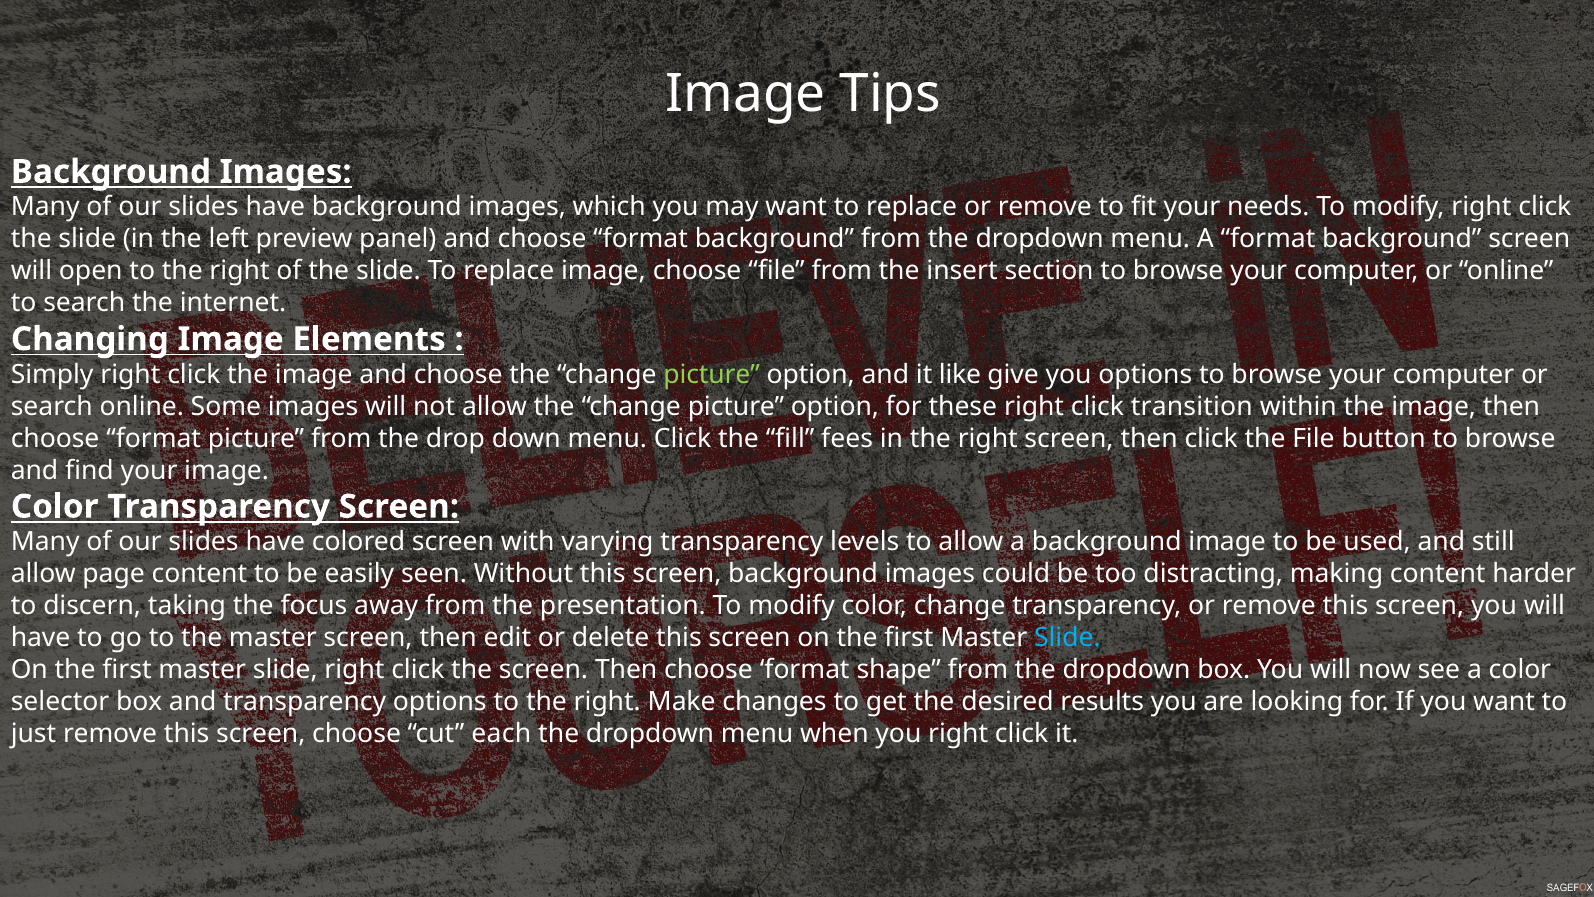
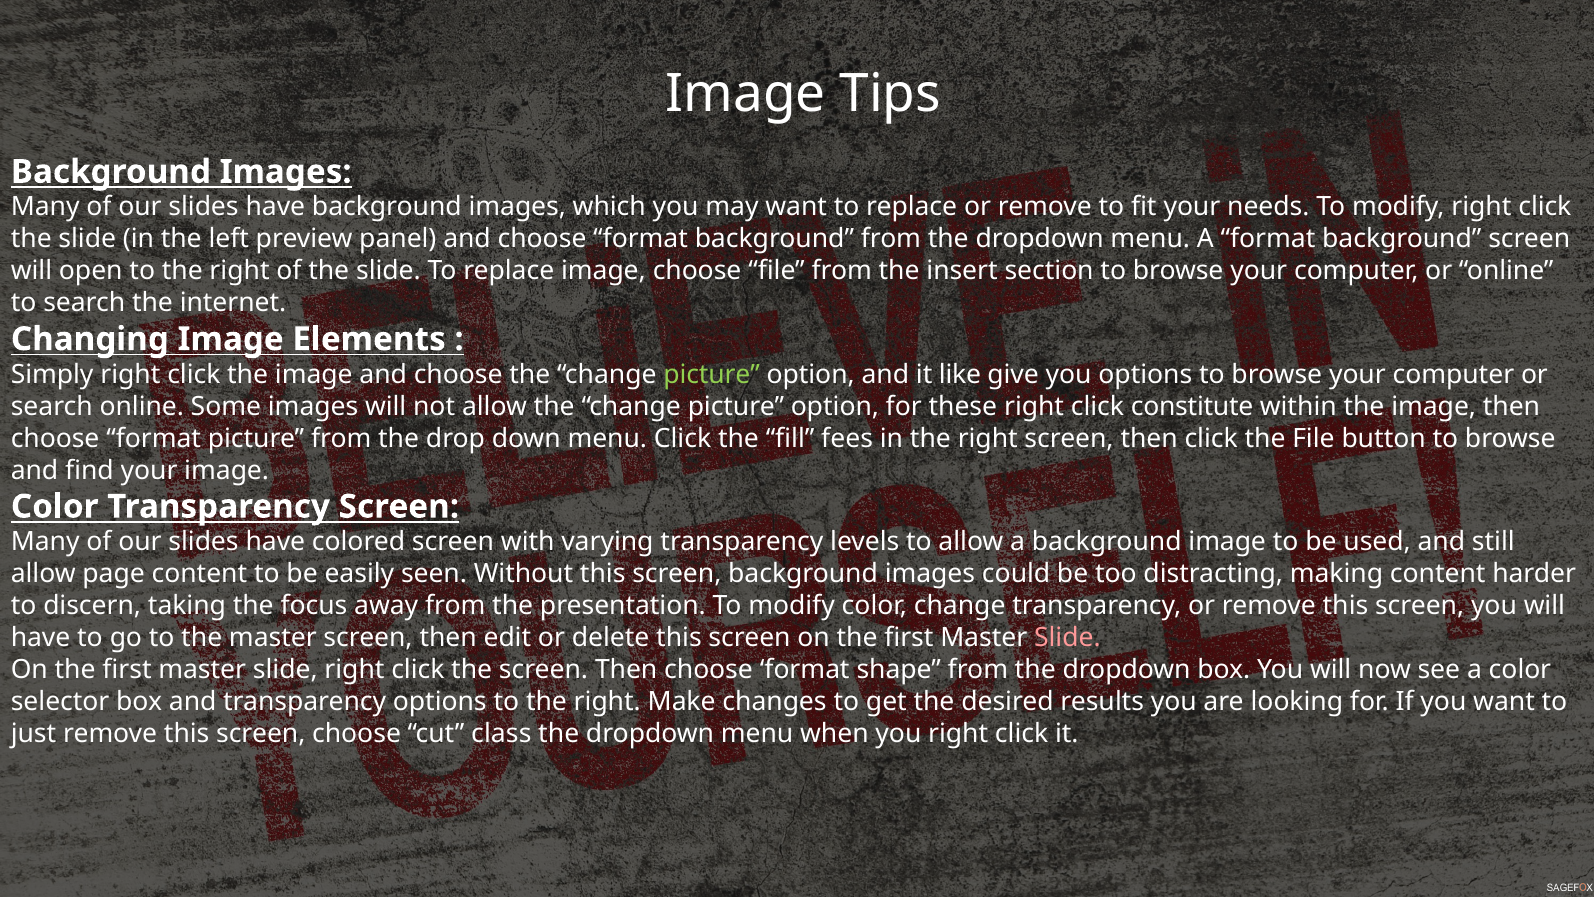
transition: transition -> constitute
Slide at (1067, 637) colour: light blue -> pink
each: each -> class
